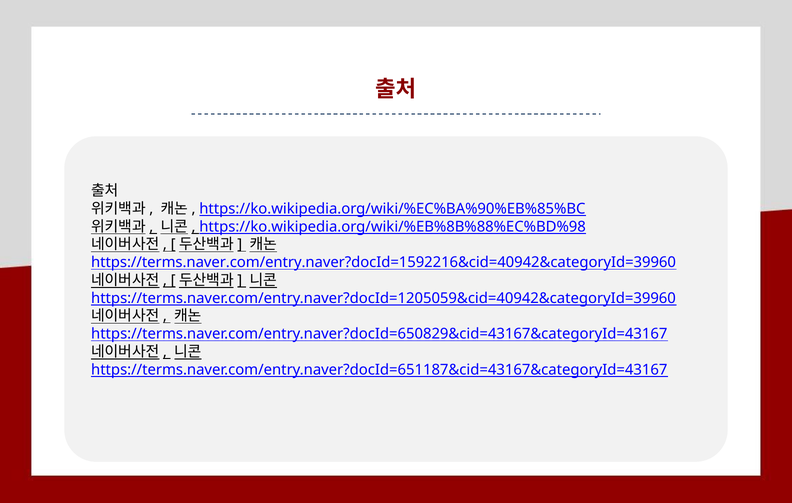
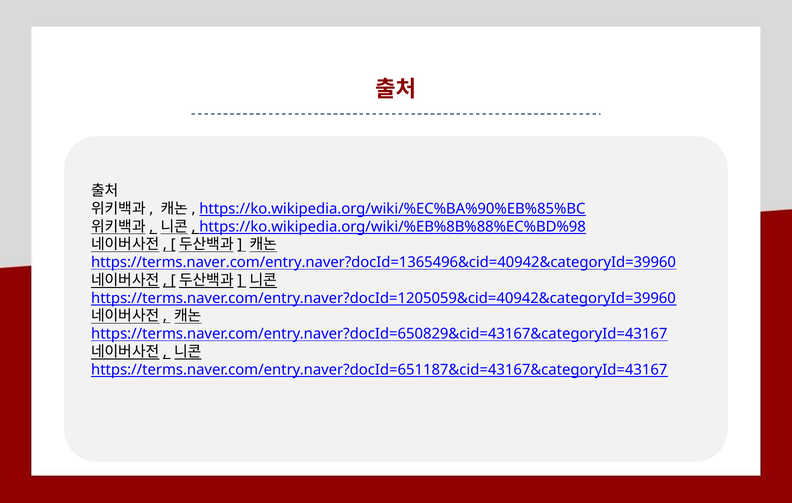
https://terms.naver.com/entry.naver?docId=1592216&cid=40942&categoryId=39960: https://terms.naver.com/entry.naver?docId=1592216&cid=40942&categoryId=39960 -> https://terms.naver.com/entry.naver?docId=1365496&cid=40942&categoryId=39960
